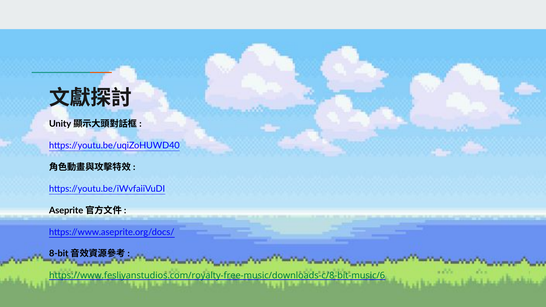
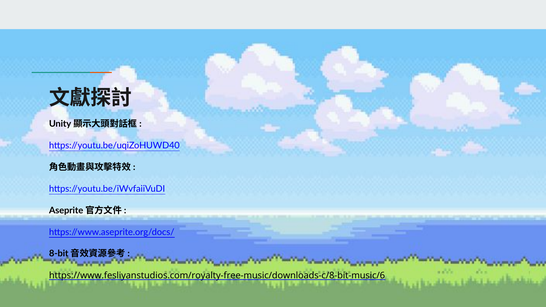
https://www.fesliyanstudios.com/royalty-free-music/downloads-c/8-bit-music/6 colour: green -> black
